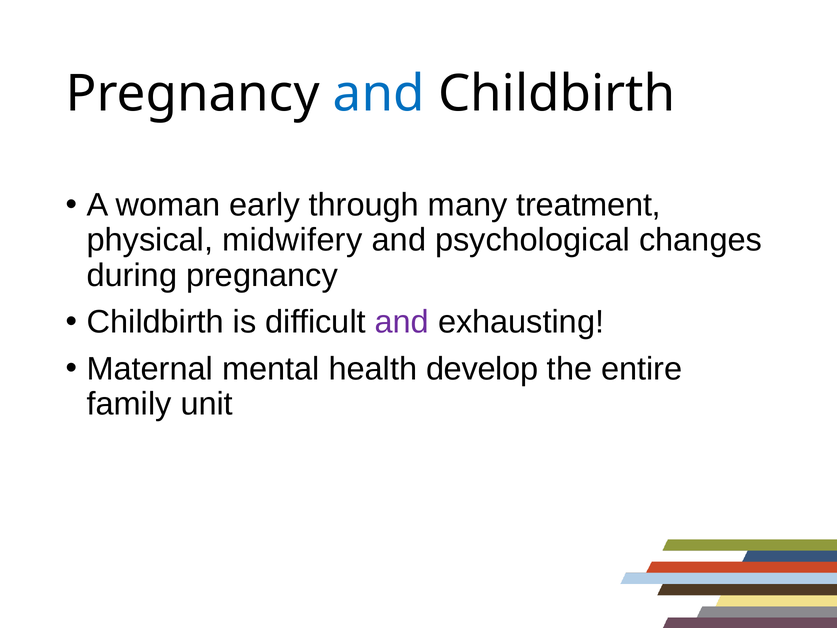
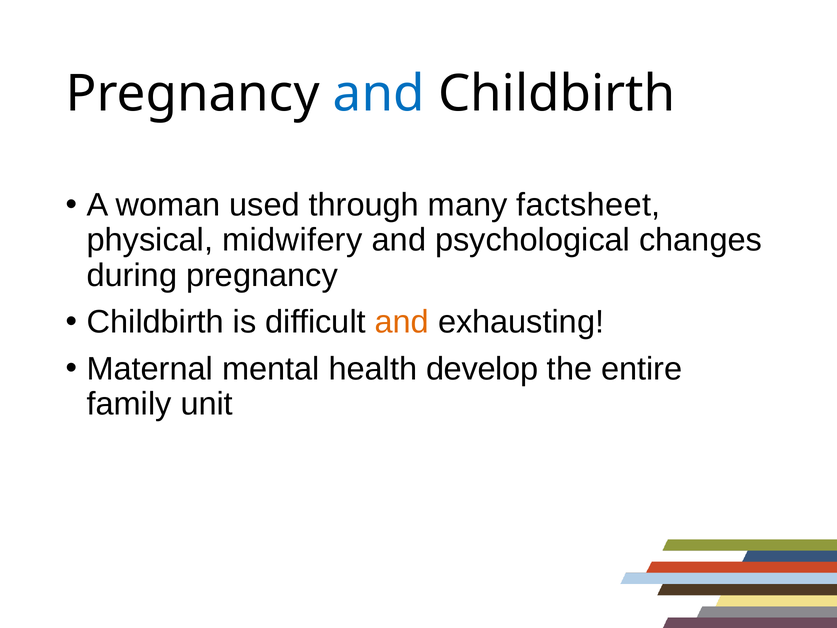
early: early -> used
treatment: treatment -> factsheet
and at (402, 322) colour: purple -> orange
